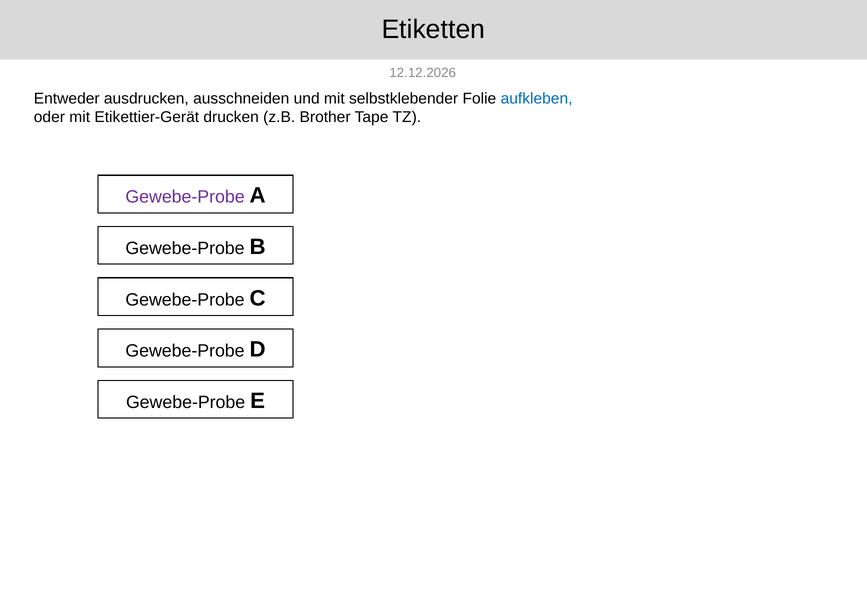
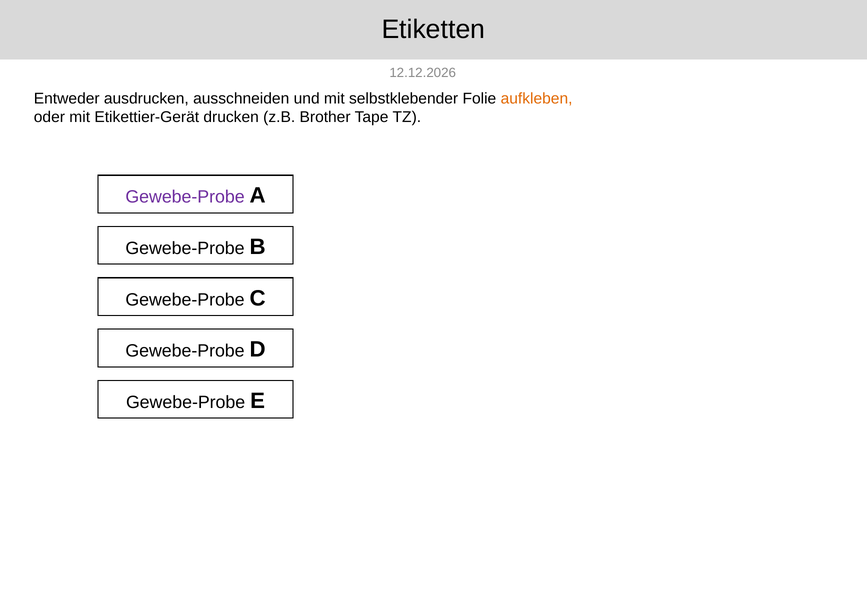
aufkleben colour: blue -> orange
